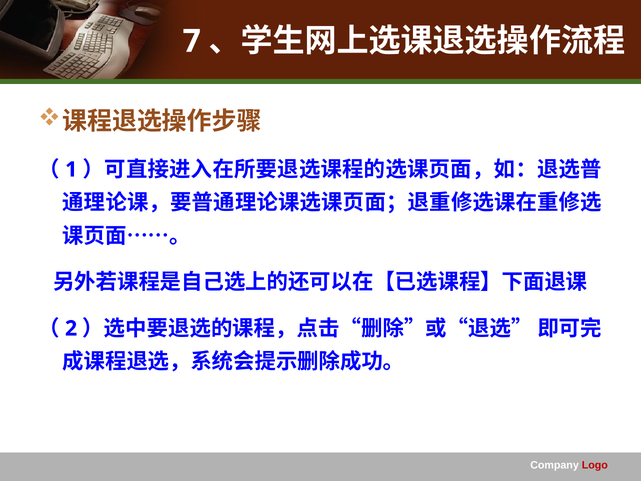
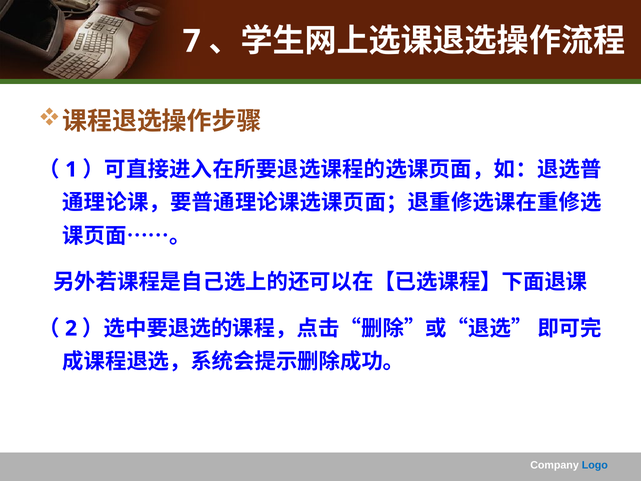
Logo colour: red -> blue
